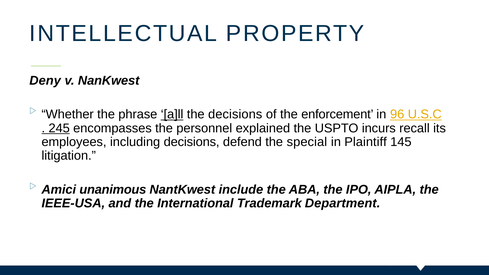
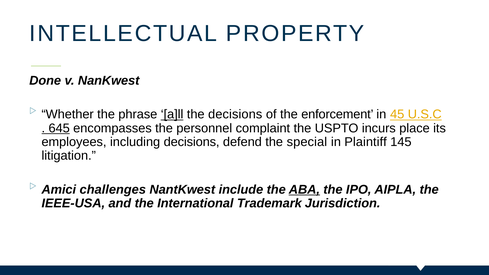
Deny: Deny -> Done
96: 96 -> 45
245: 245 -> 645
explained: explained -> complaint
recall: recall -> place
unanimous: unanimous -> challenges
ABA underline: none -> present
Department: Department -> Jurisdiction
